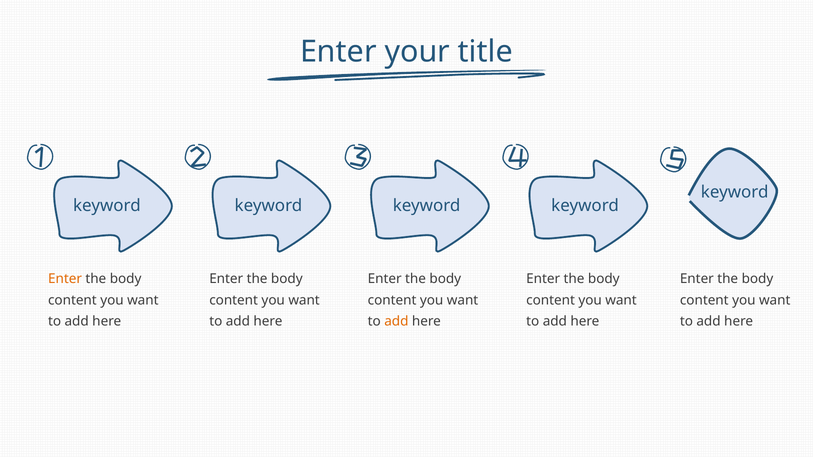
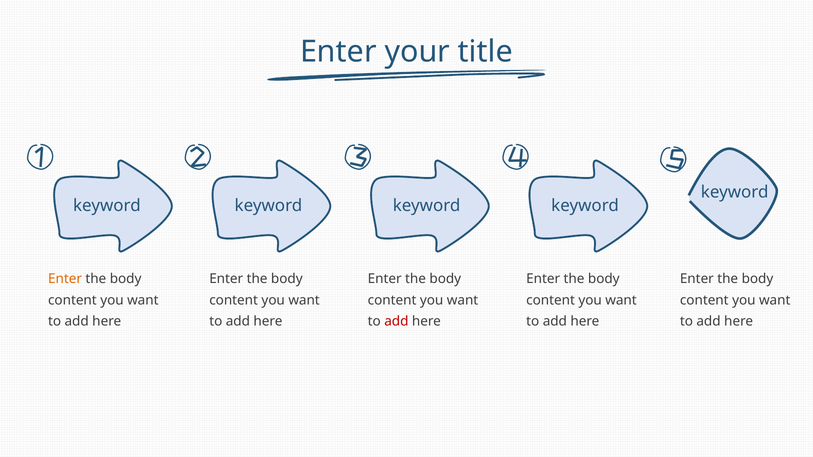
add at (396, 321) colour: orange -> red
